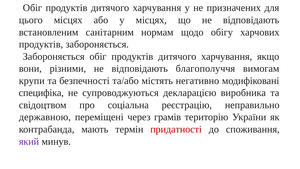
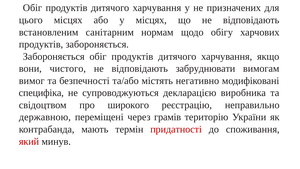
різними: різними -> чистого
благополуччя: благополуччя -> забруднювати
крупи: крупи -> вимог
соціальна: соціальна -> широкого
який colour: purple -> red
